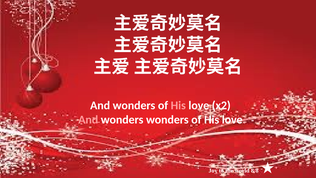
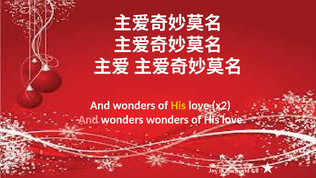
His at (178, 105) colour: pink -> yellow
